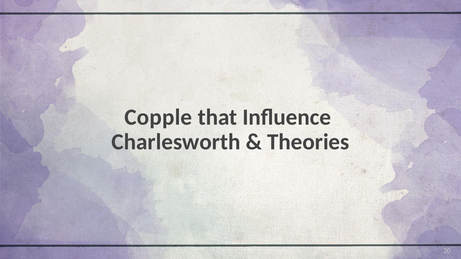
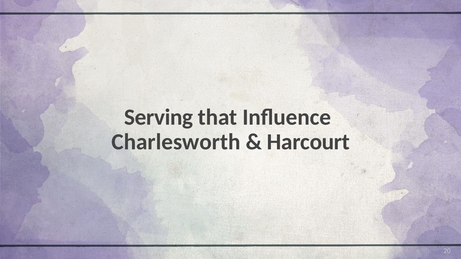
Copple: Copple -> Serving
Theories: Theories -> Harcourt
